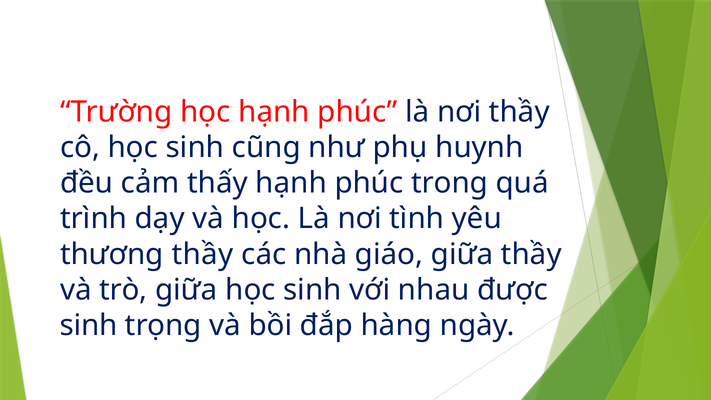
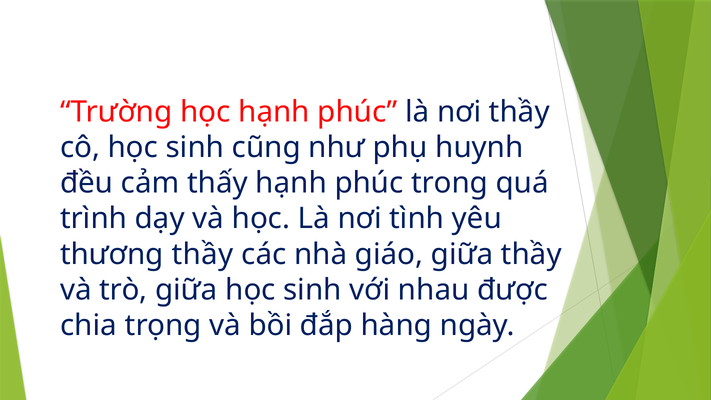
sinh at (89, 325): sinh -> chia
